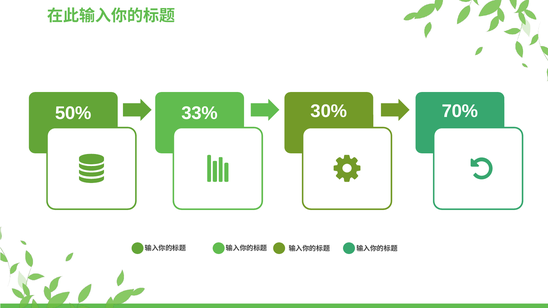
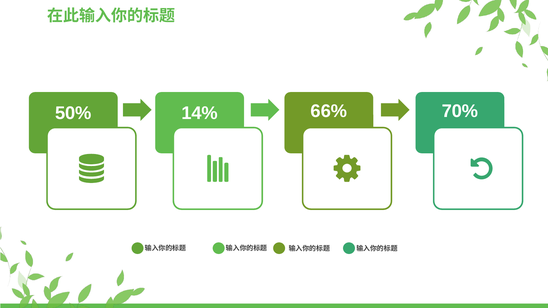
33%: 33% -> 14%
30%: 30% -> 66%
